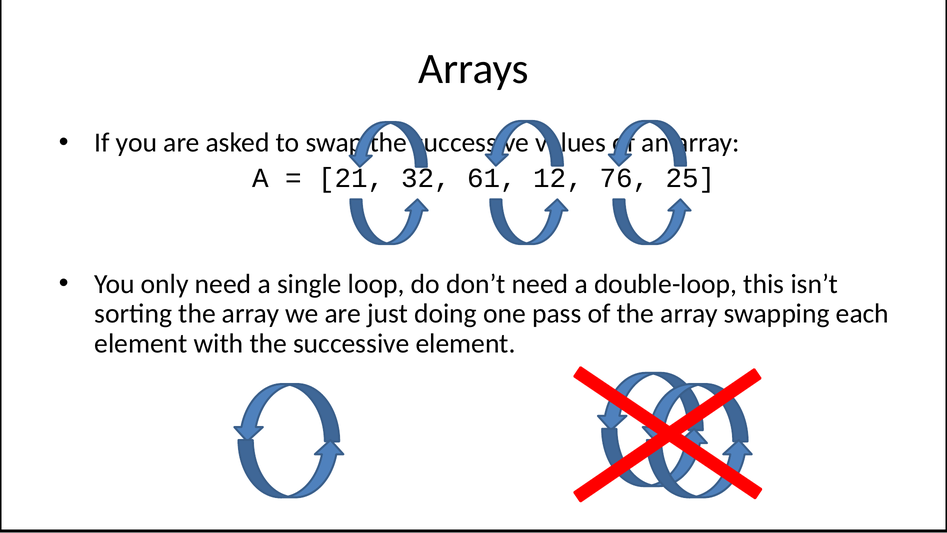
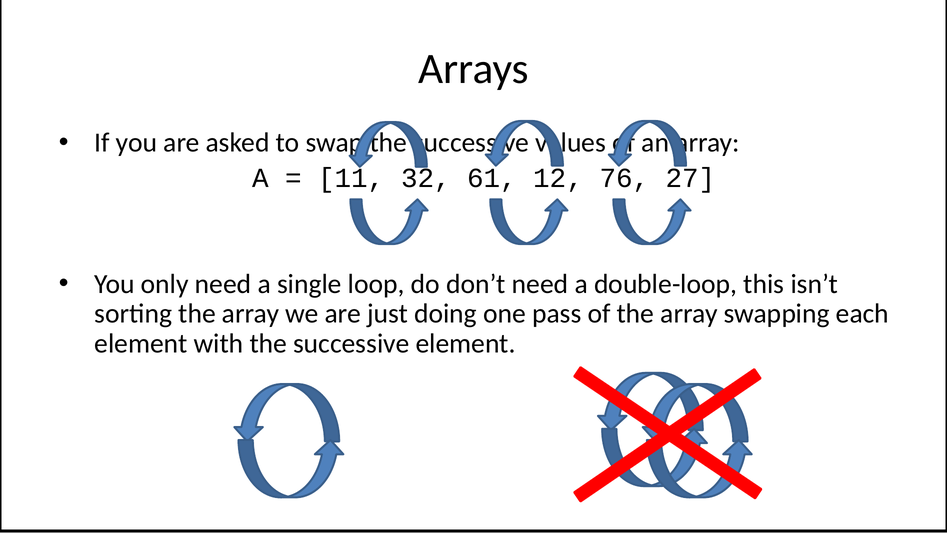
21: 21 -> 11
25: 25 -> 27
